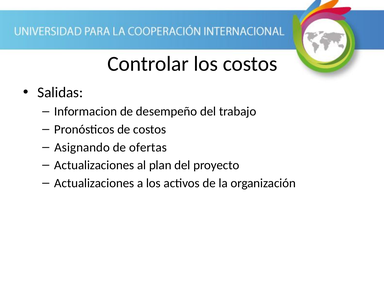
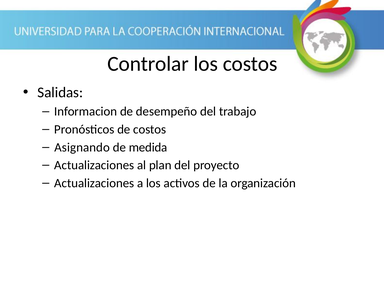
ofertas: ofertas -> medida
